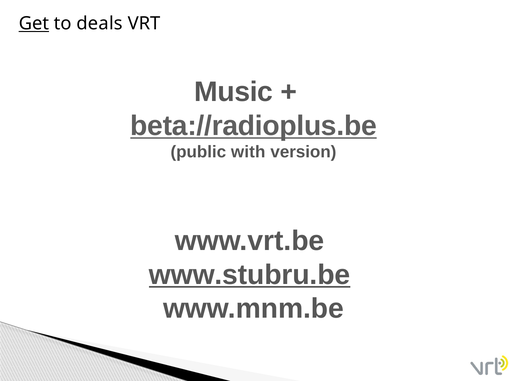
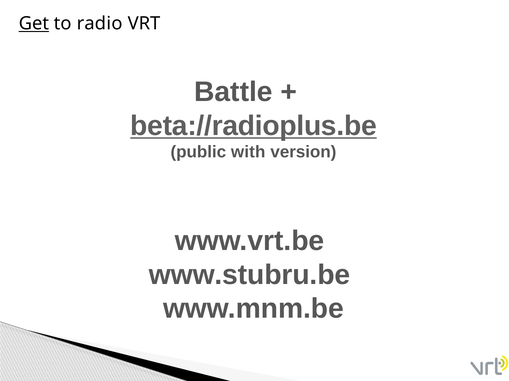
deals: deals -> radio
Music: Music -> Battle
www.stubru.be underline: present -> none
